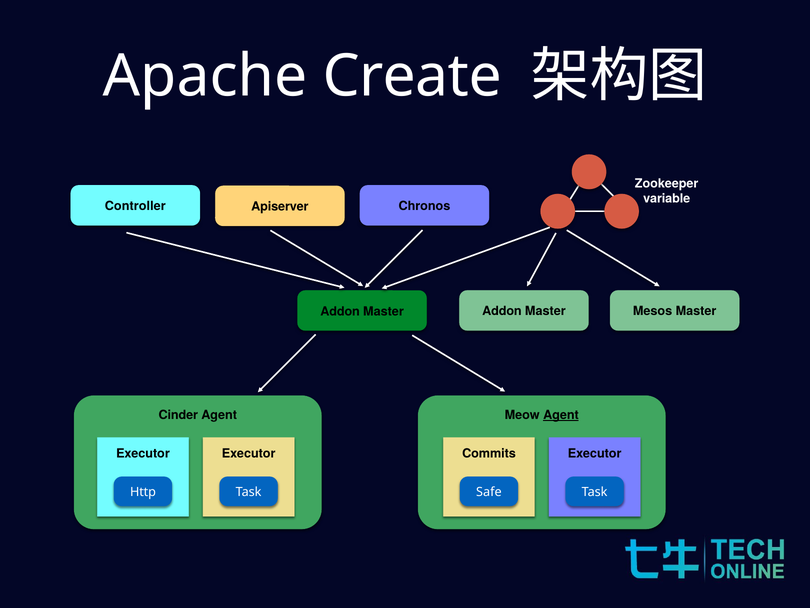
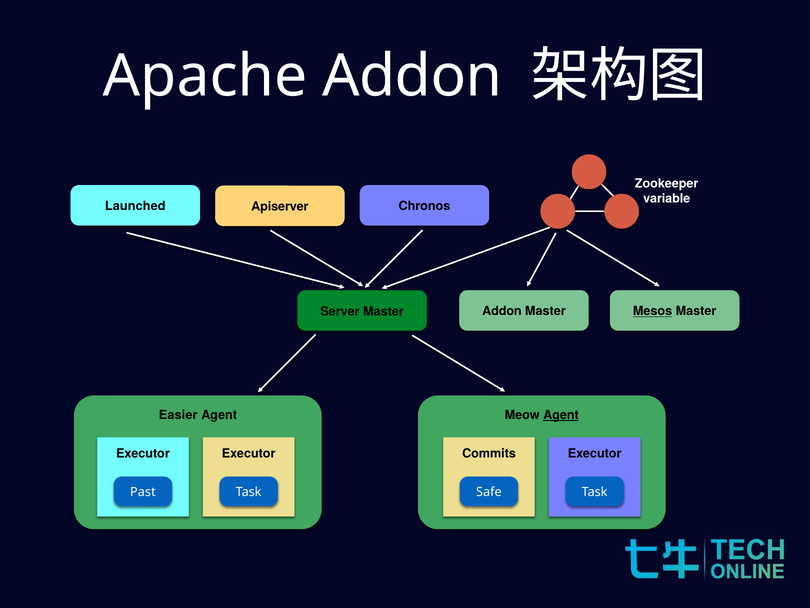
Apache Create: Create -> Addon
Controller: Controller -> Launched
Addon at (340, 311): Addon -> Server
Mesos underline: none -> present
Cinder: Cinder -> Easier
Http: Http -> Past
